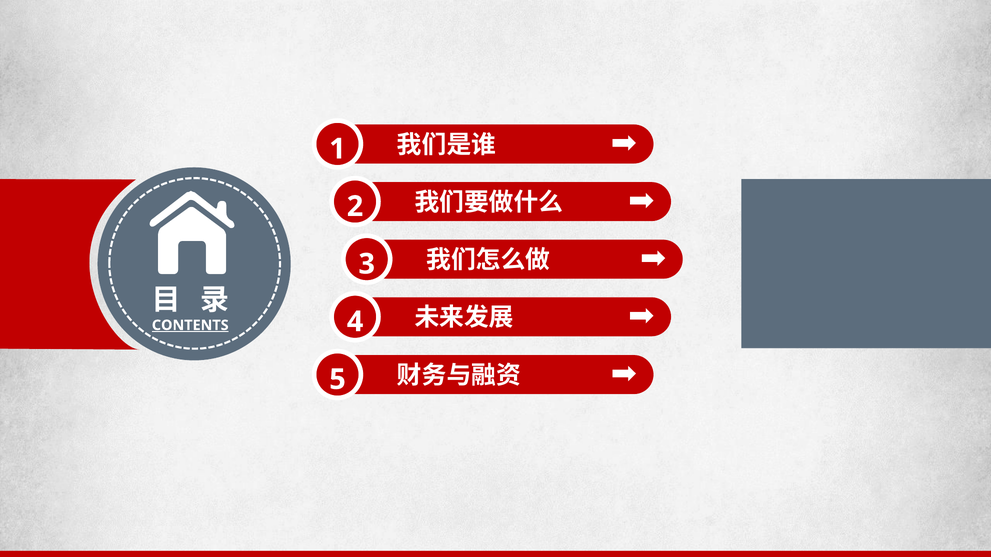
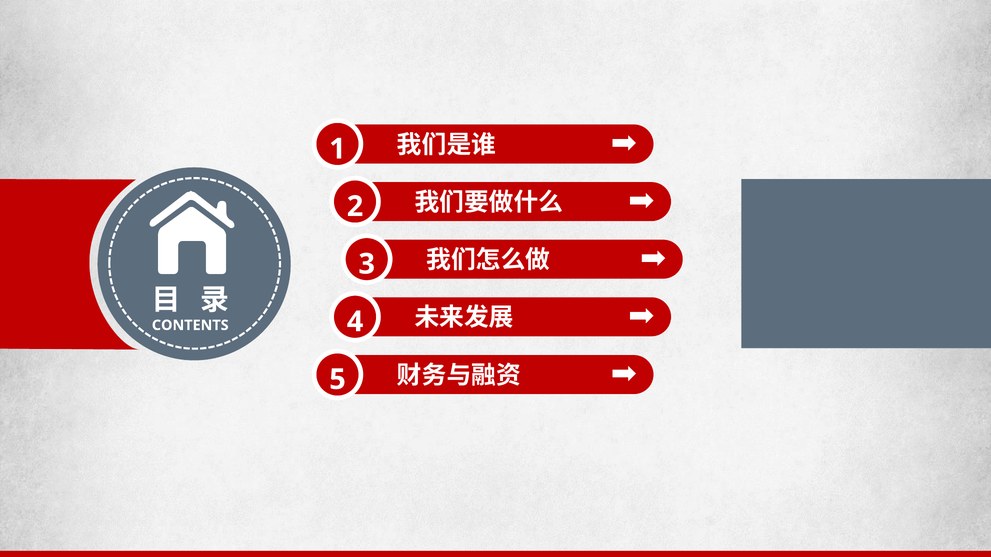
CONTENTS underline: present -> none
